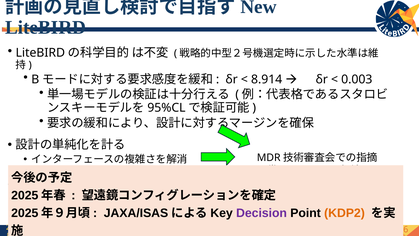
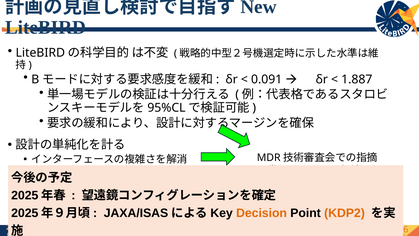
8.914: 8.914 -> 0.091
0.003: 0.003 -> 1.887
Decision colour: purple -> orange
